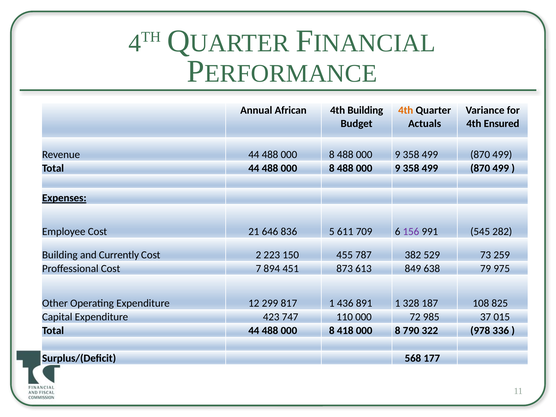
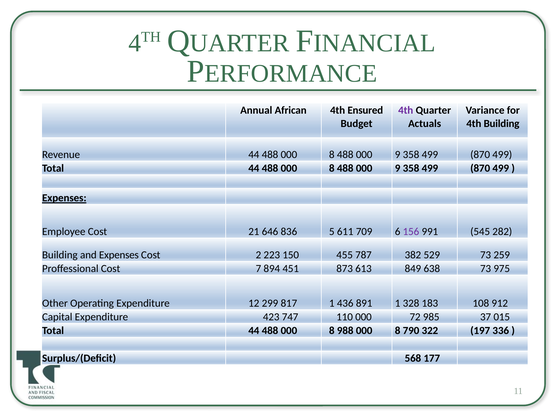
4th Building: Building -> Ensured
4th at (406, 110) colour: orange -> purple
4th Ensured: Ensured -> Building
and Currently: Currently -> Expenses
638 79: 79 -> 73
187: 187 -> 183
825: 825 -> 912
418: 418 -> 988
978: 978 -> 197
